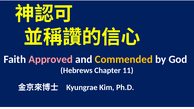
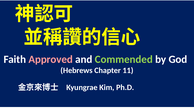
Commended colour: yellow -> light green
